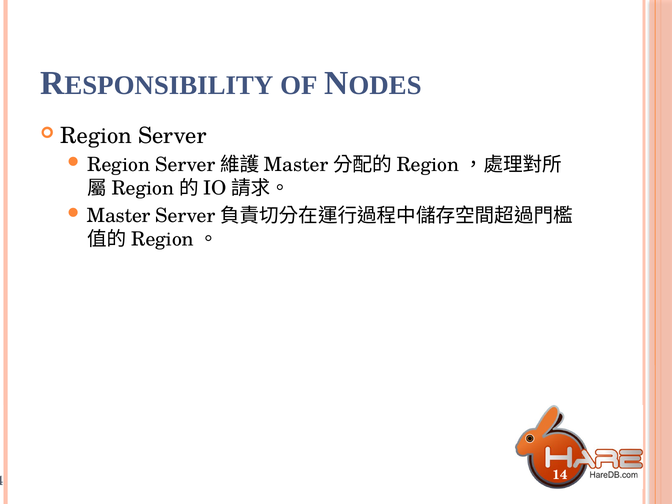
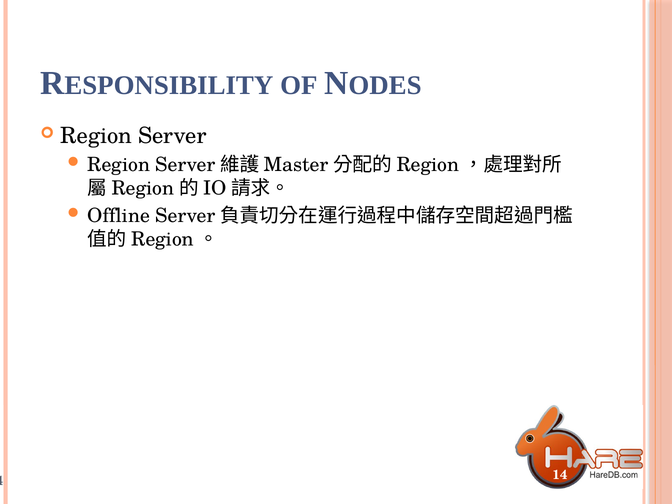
Master: Master -> Offline
